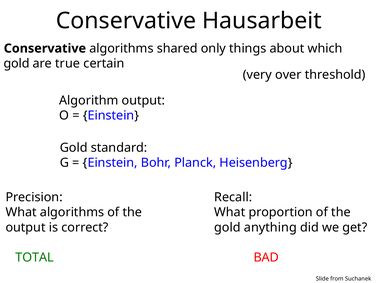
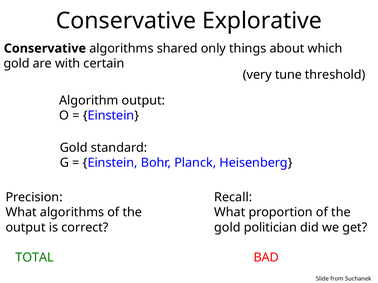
Hausarbeit: Hausarbeit -> Explorative
true: true -> with
over: over -> tune
anything: anything -> politician
